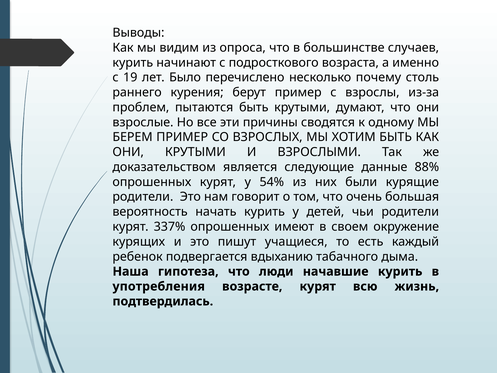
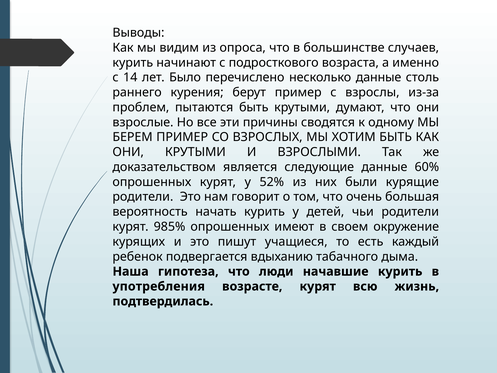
19: 19 -> 14
несколько почему: почему -> данные
88%: 88% -> 60%
54%: 54% -> 52%
337%: 337% -> 985%
